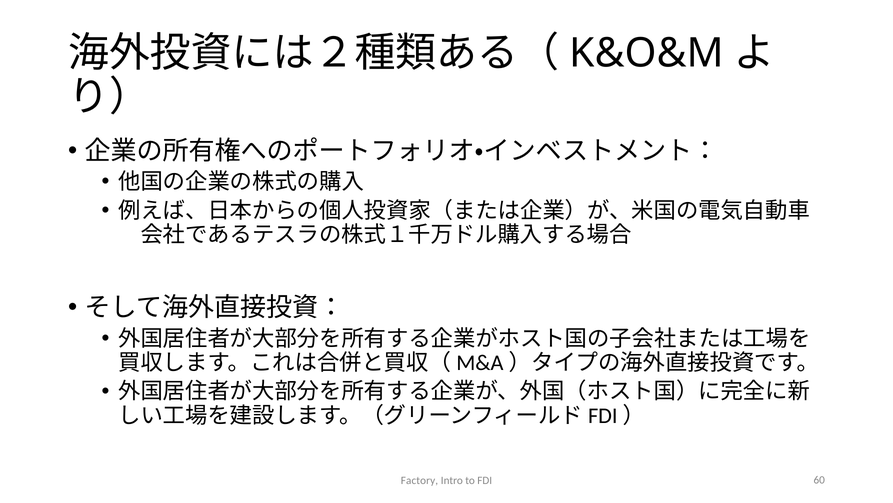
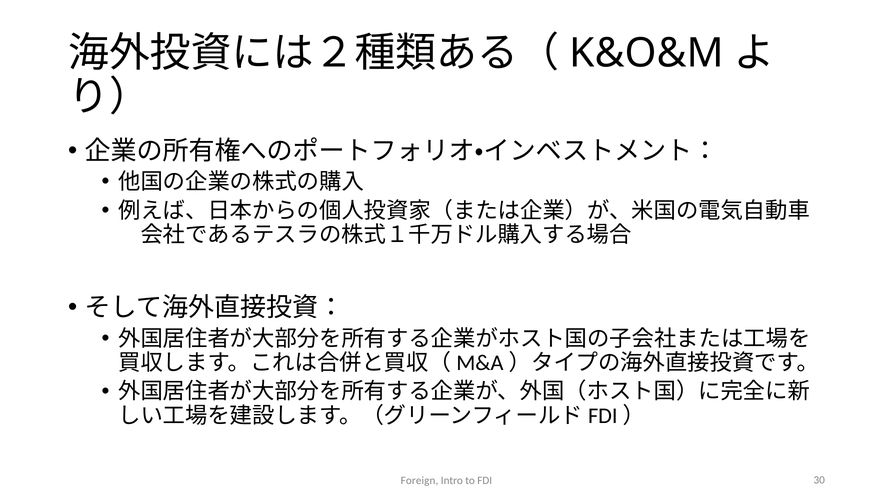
Factory: Factory -> Foreign
60: 60 -> 30
